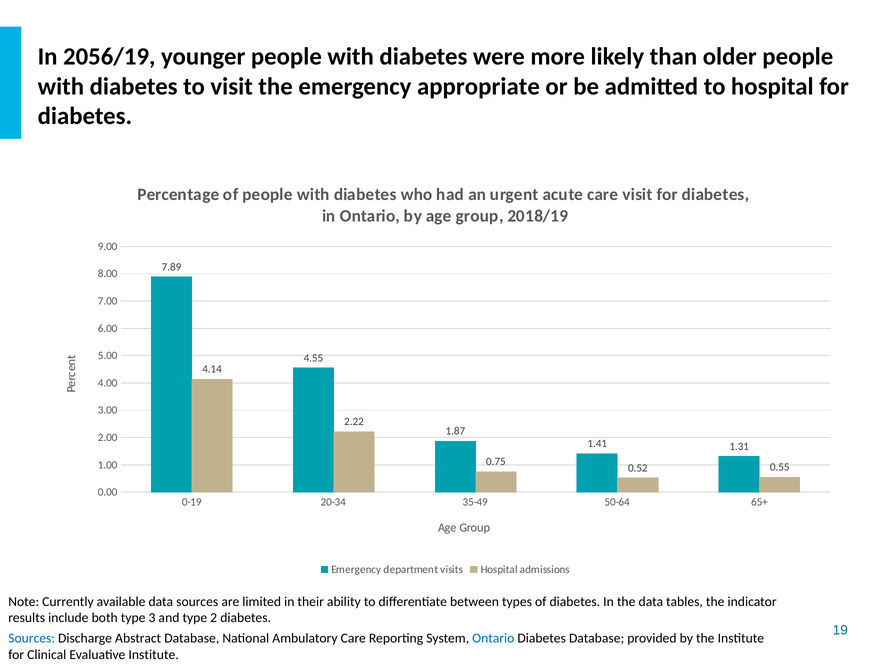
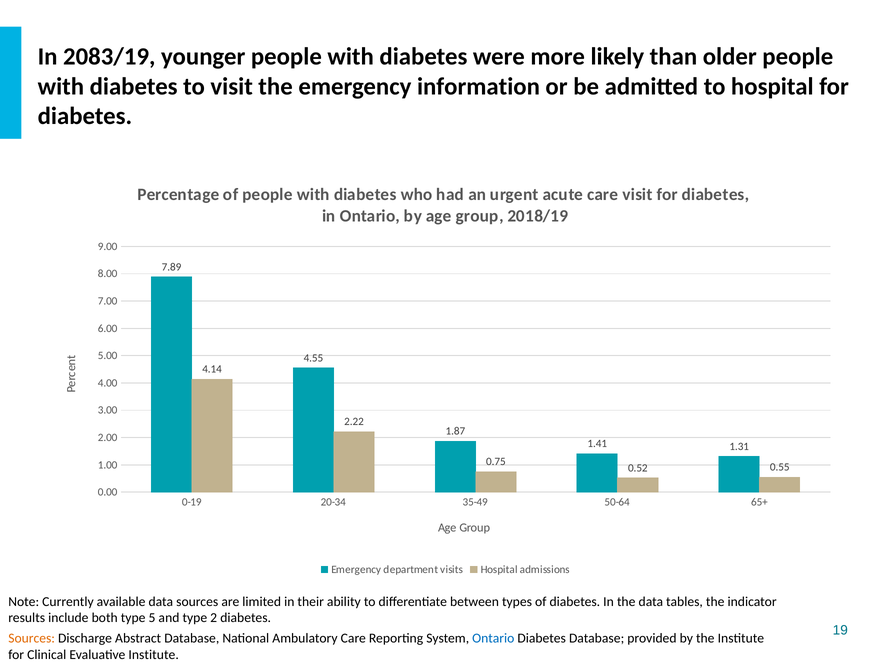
2056/19: 2056/19 -> 2083/19
appropriate: appropriate -> information
3: 3 -> 5
Sources at (32, 639) colour: blue -> orange
